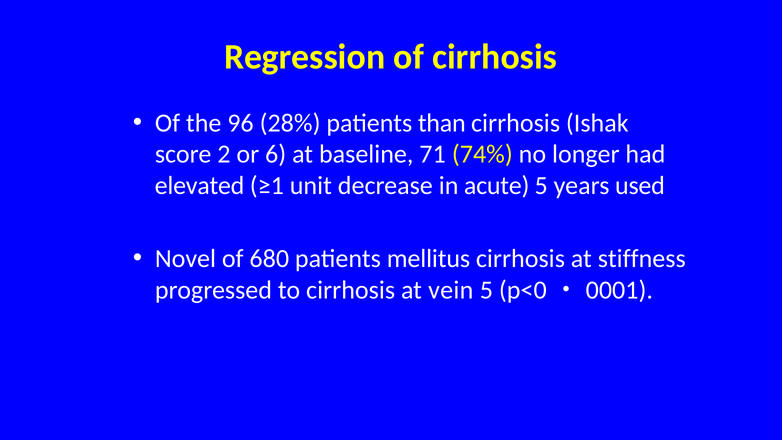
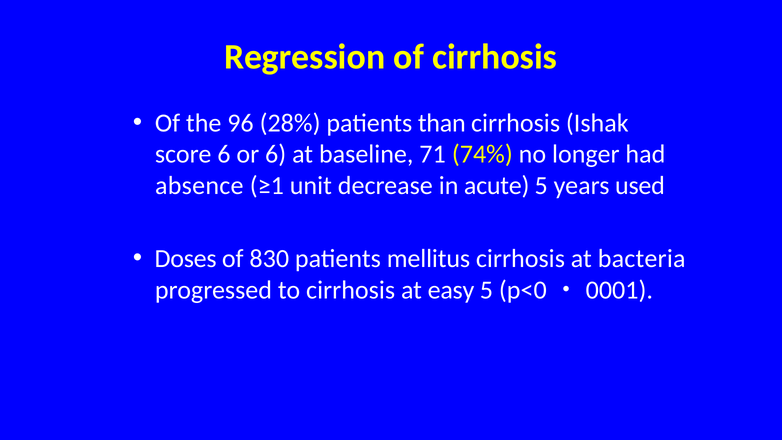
score 2: 2 -> 6
elevated: elevated -> absence
Novel: Novel -> Doses
680: 680 -> 830
stiffness: stiffness -> bacteria
vein: vein -> easy
